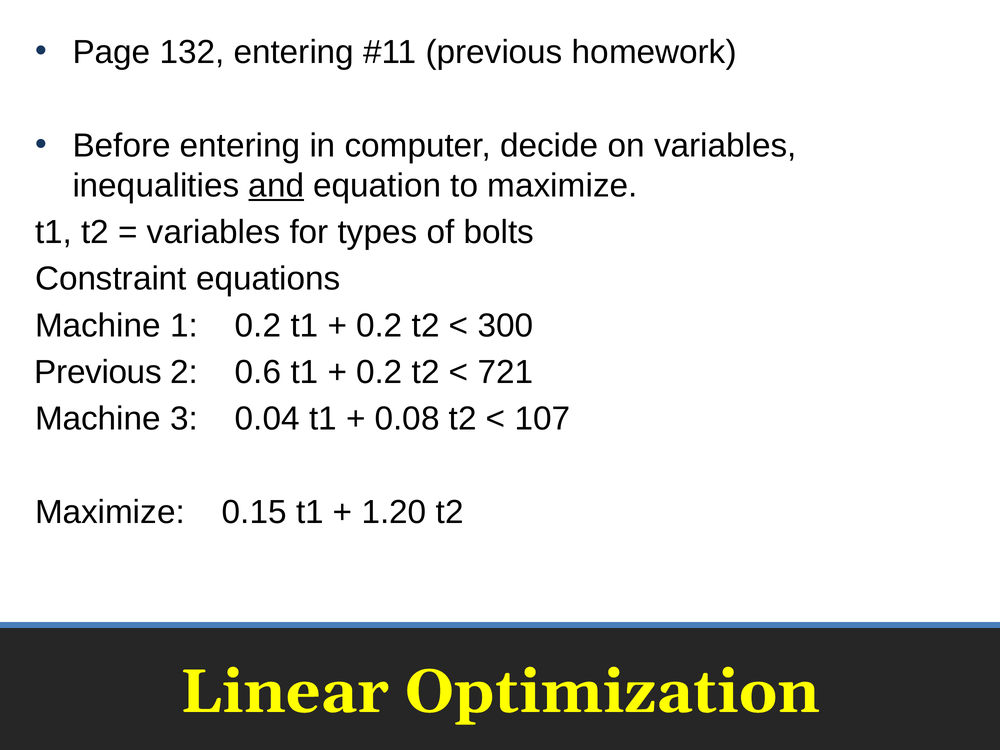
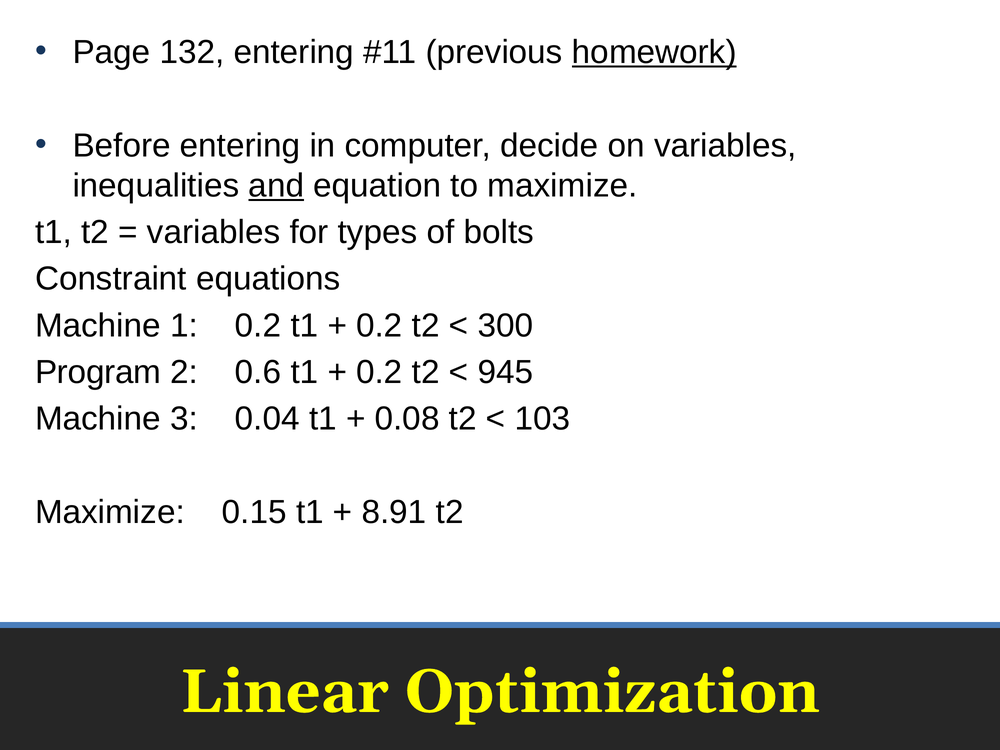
homework underline: none -> present
Previous at (98, 372): Previous -> Program
721: 721 -> 945
107: 107 -> 103
1.20: 1.20 -> 8.91
